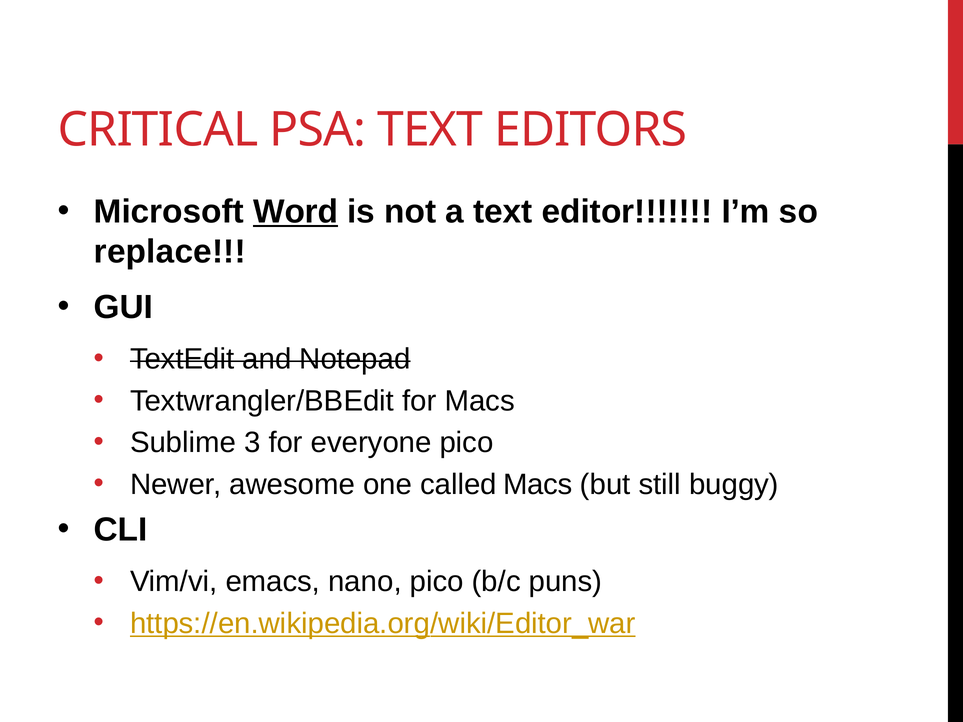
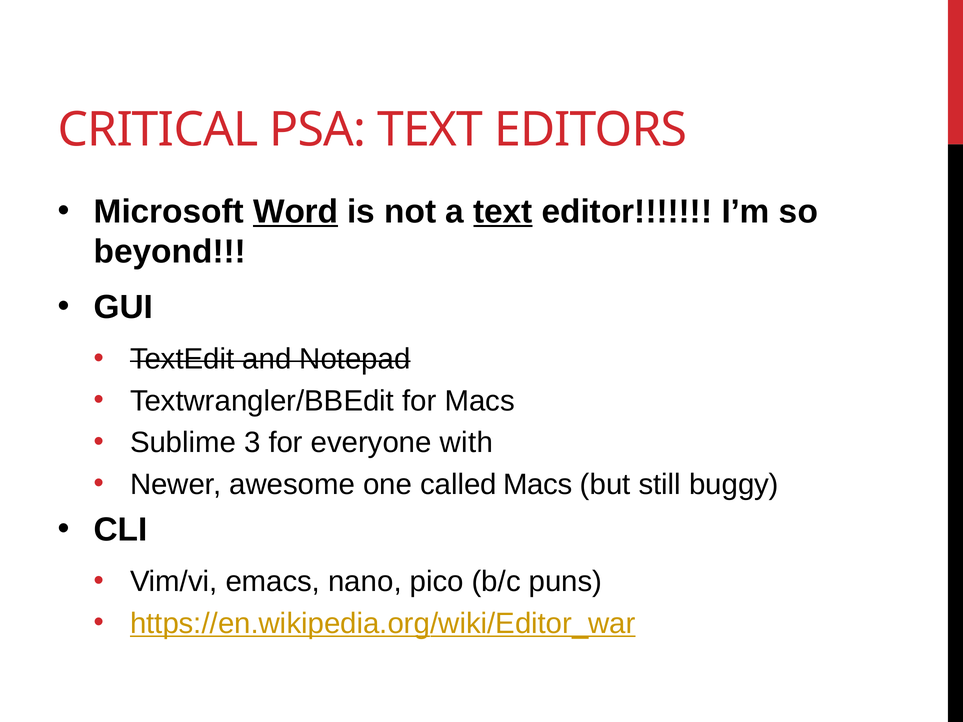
text at (503, 212) underline: none -> present
replace: replace -> beyond
everyone pico: pico -> with
